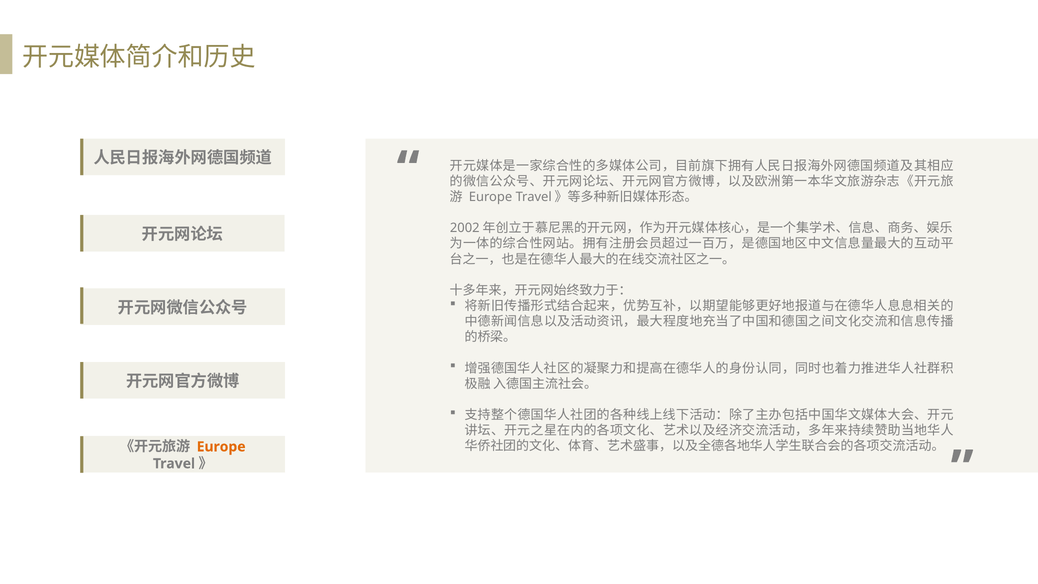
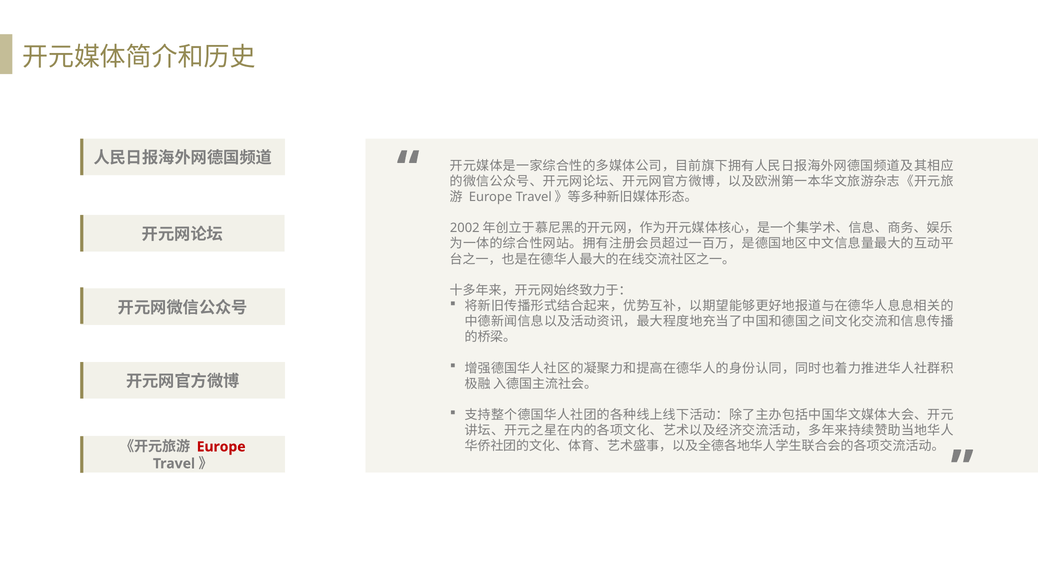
Europe at (221, 447) colour: orange -> red
